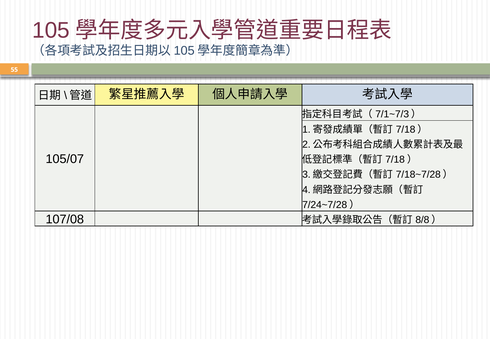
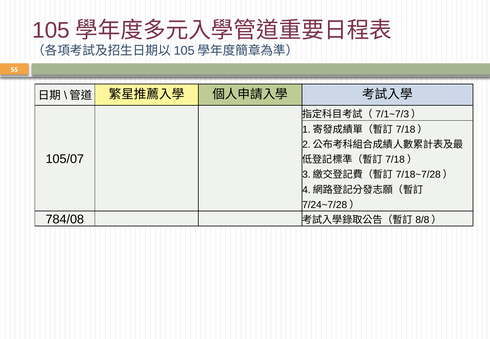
107/08: 107/08 -> 784/08
